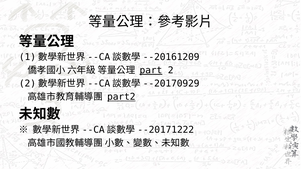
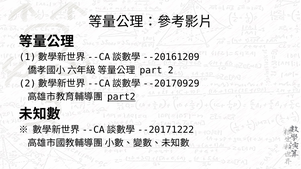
part underline: present -> none
